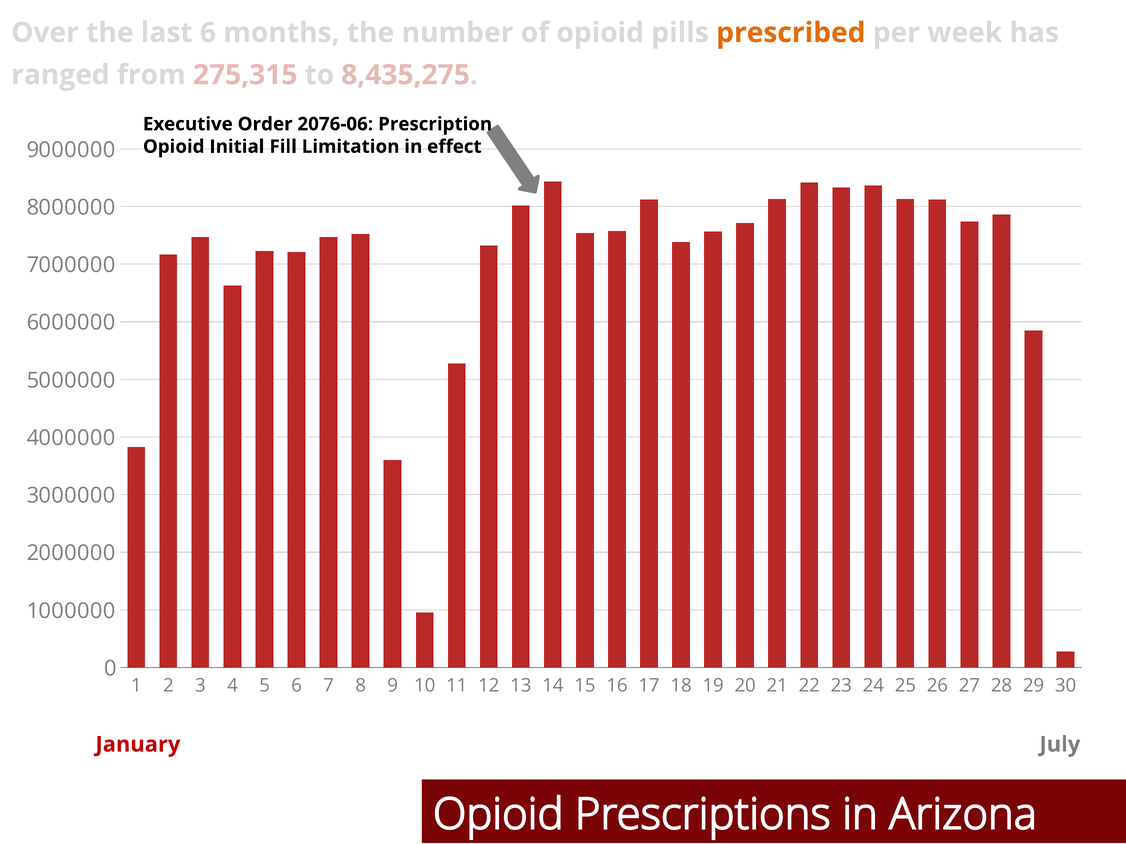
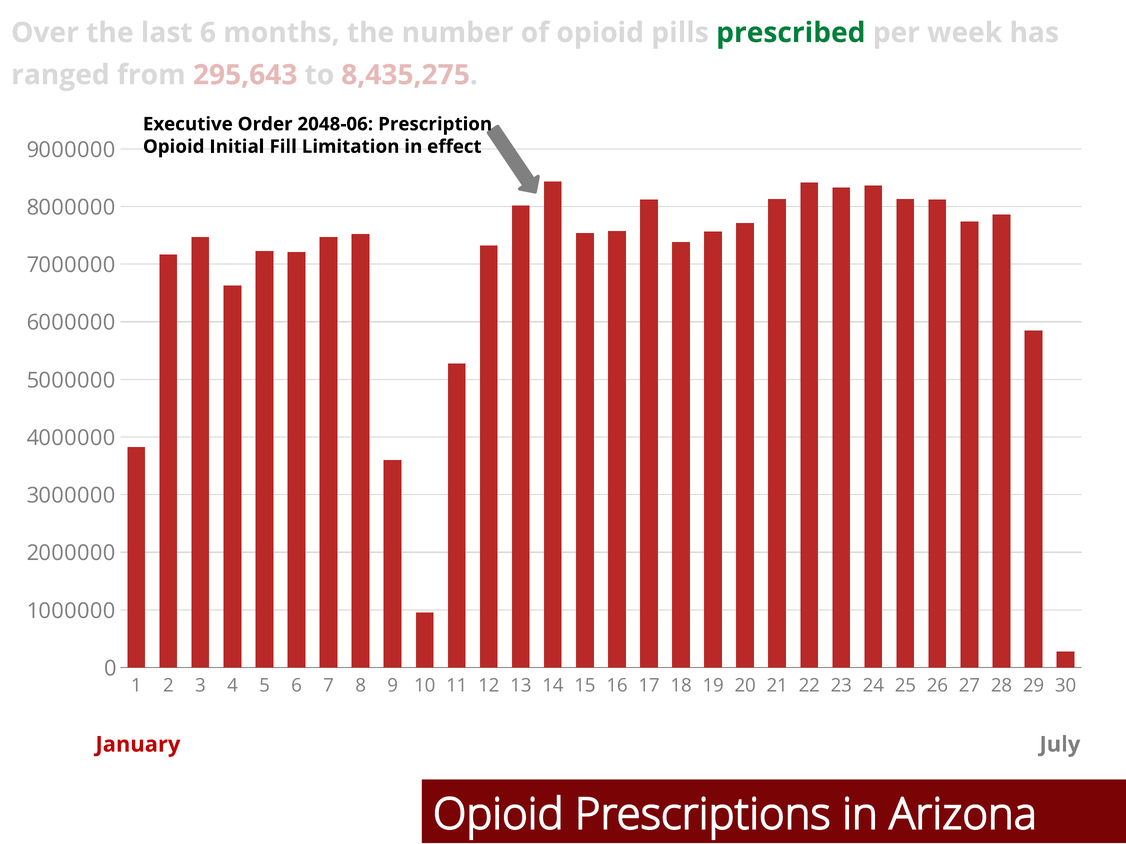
prescribed colour: orange -> green
275,315: 275,315 -> 295,643
2076-06: 2076-06 -> 2048-06
